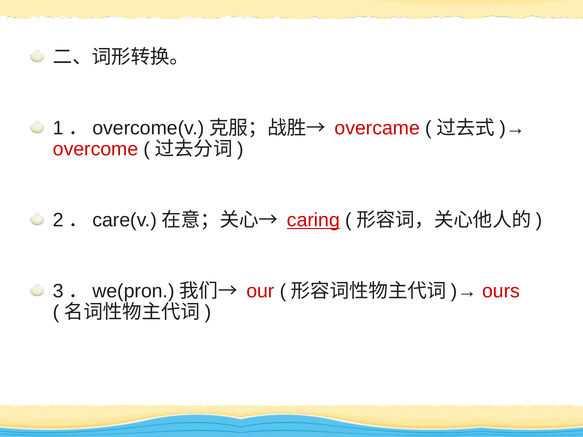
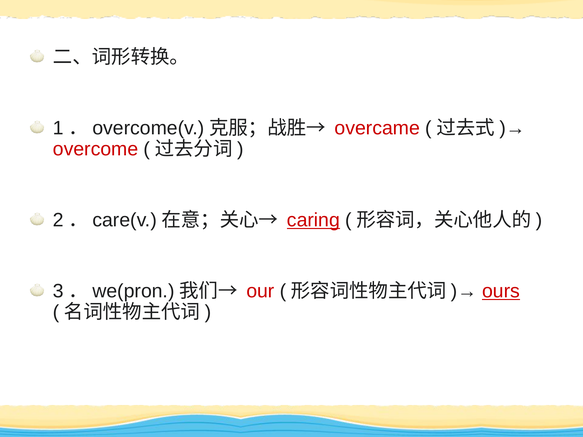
ours underline: none -> present
